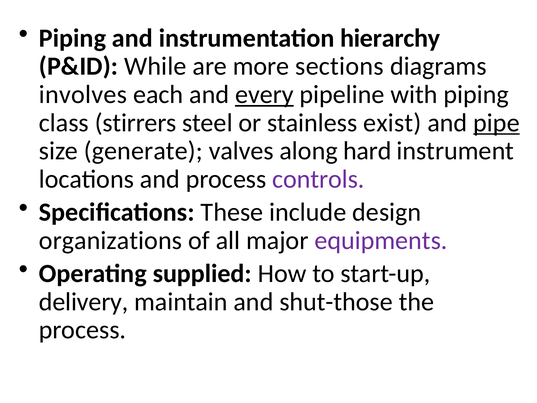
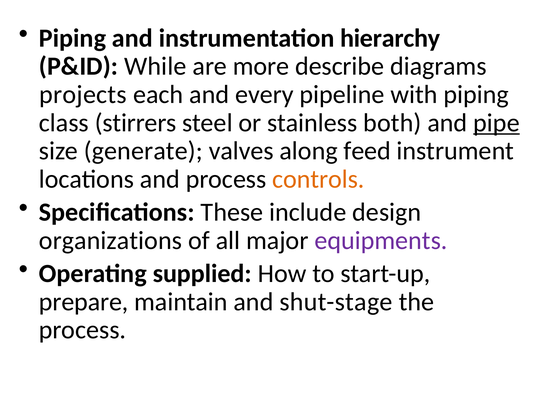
sections: sections -> describe
involves: involves -> projects
every underline: present -> none
exist: exist -> both
hard: hard -> feed
controls colour: purple -> orange
delivery: delivery -> prepare
shut-those: shut-those -> shut-stage
